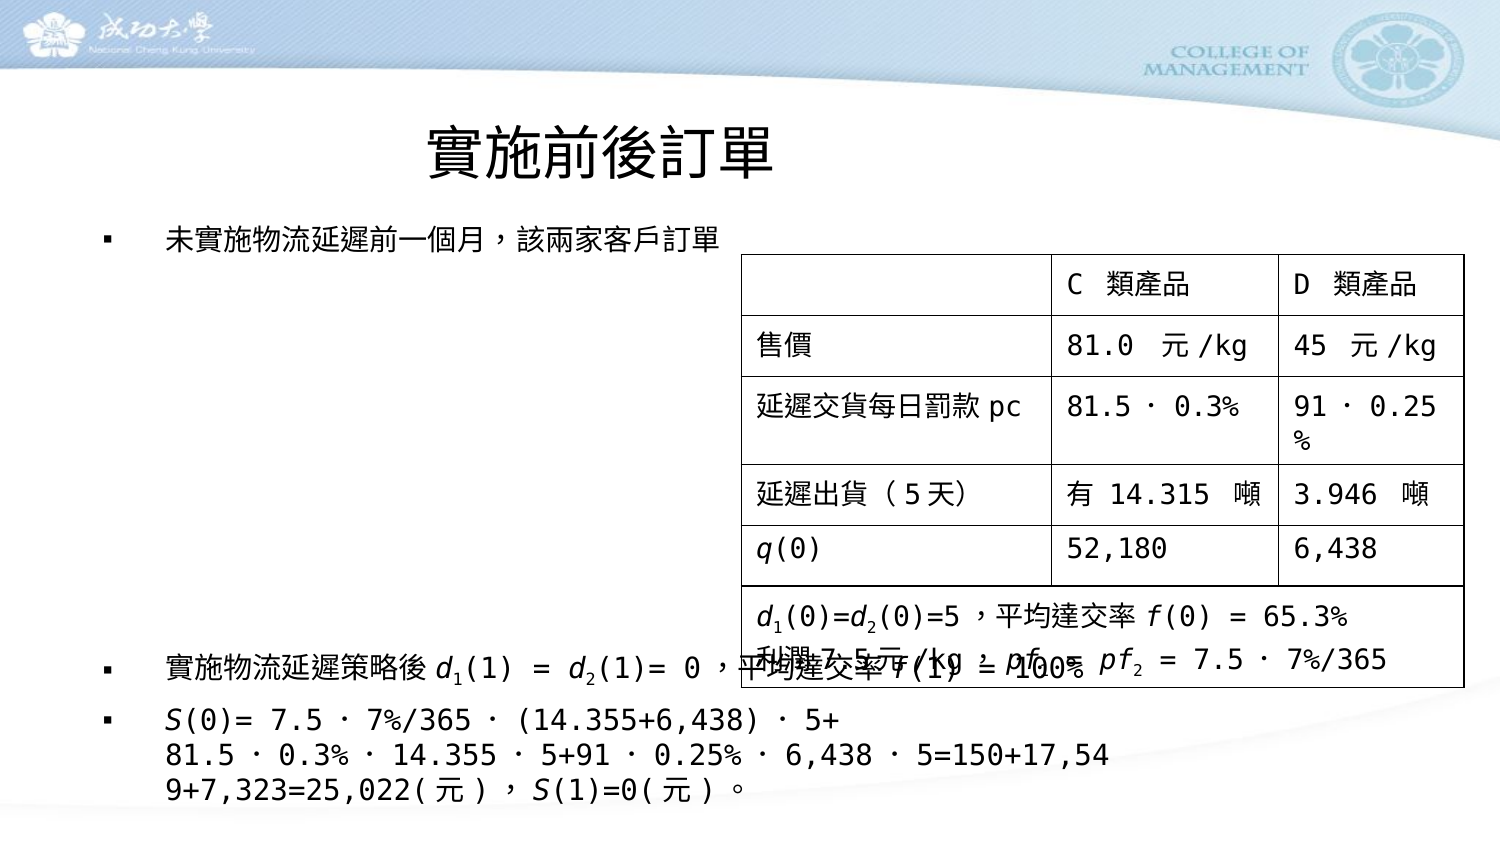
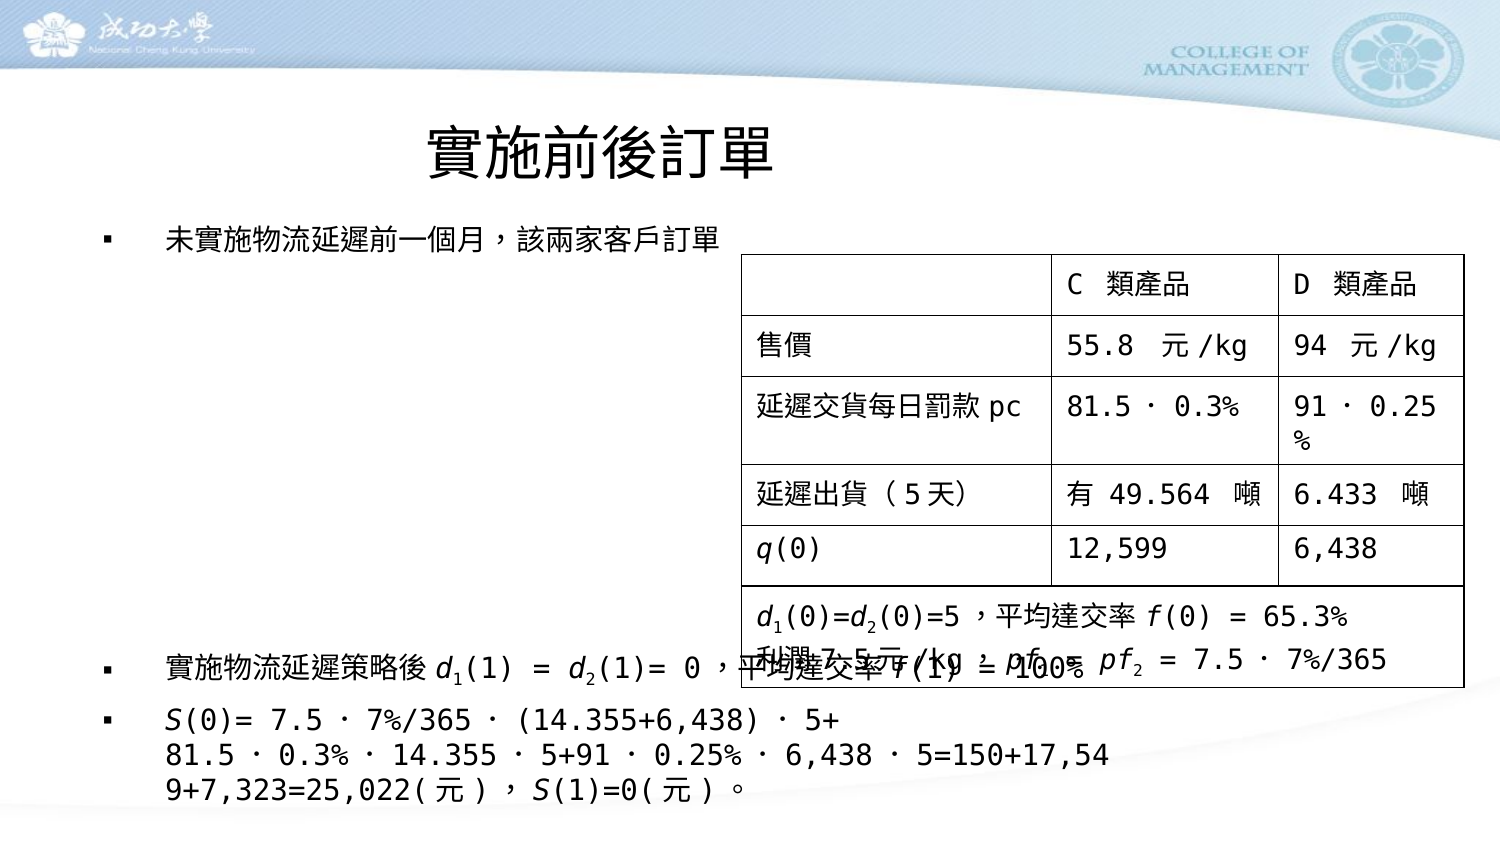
81.0: 81.0 -> 55.8
45: 45 -> 94
14.315: 14.315 -> 49.564
3.946: 3.946 -> 6.433
52,180: 52,180 -> 12,599
